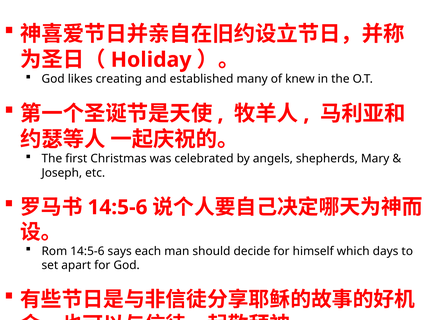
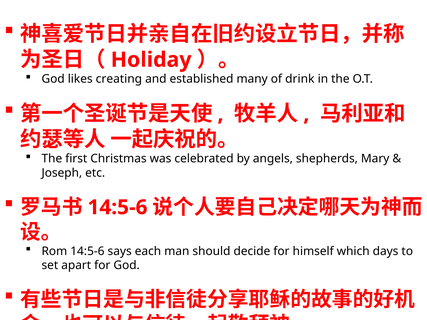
knew: knew -> drink
